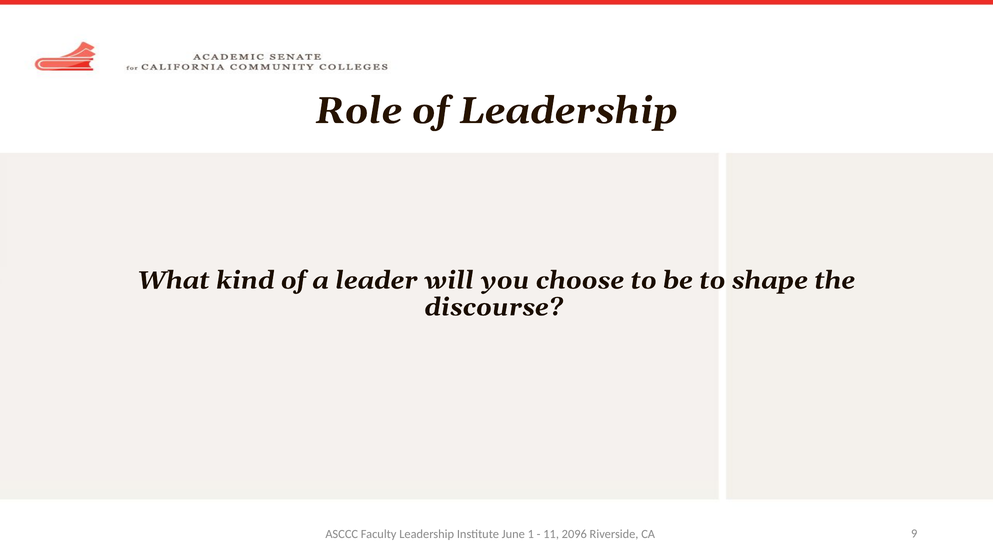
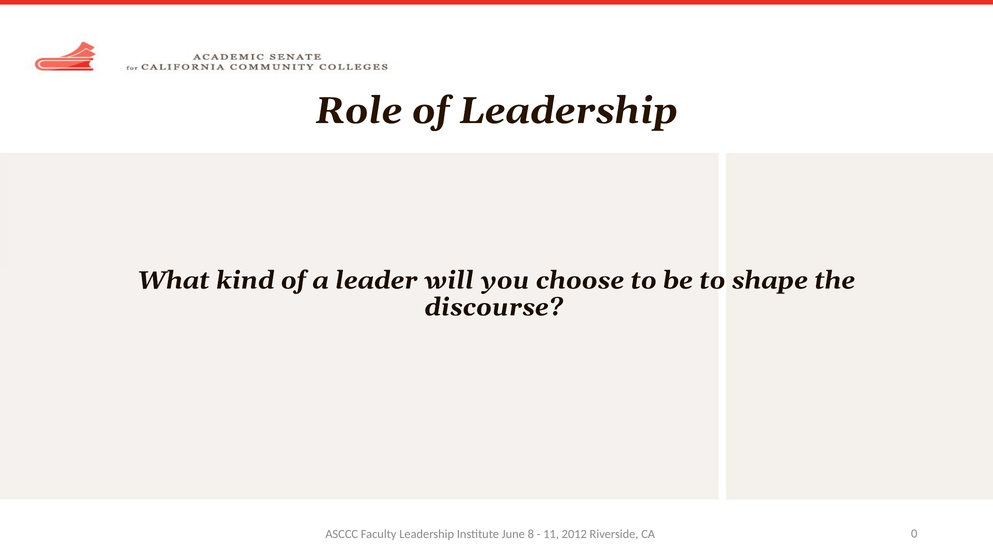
1: 1 -> 8
2096: 2096 -> 2012
9: 9 -> 0
